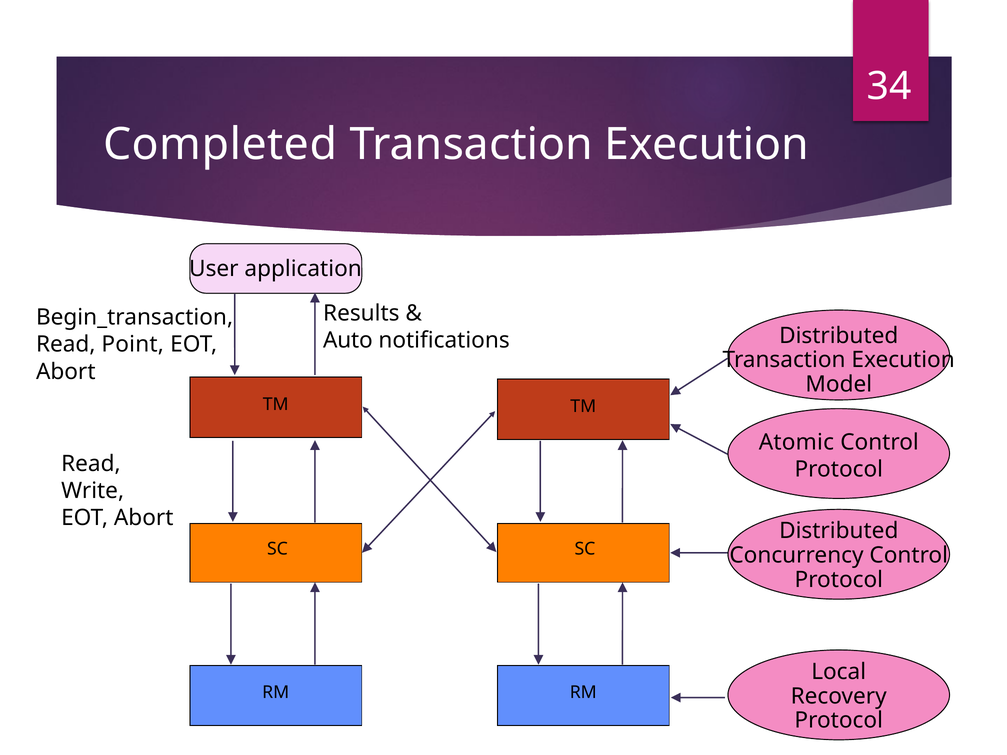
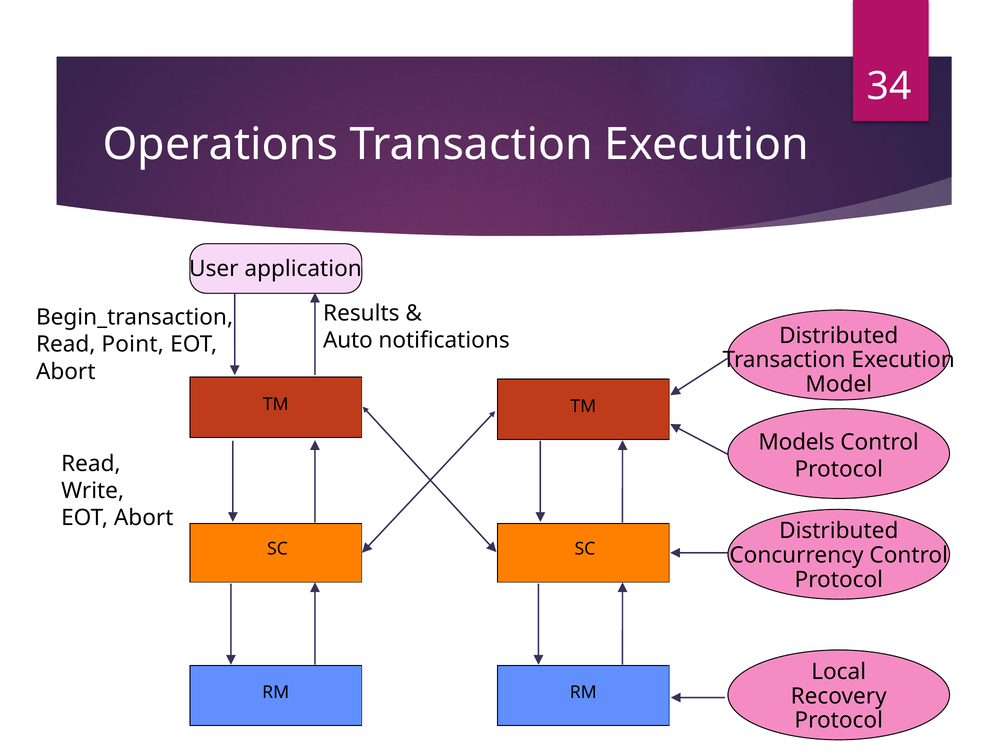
Completed: Completed -> Operations
Atomic: Atomic -> Models
